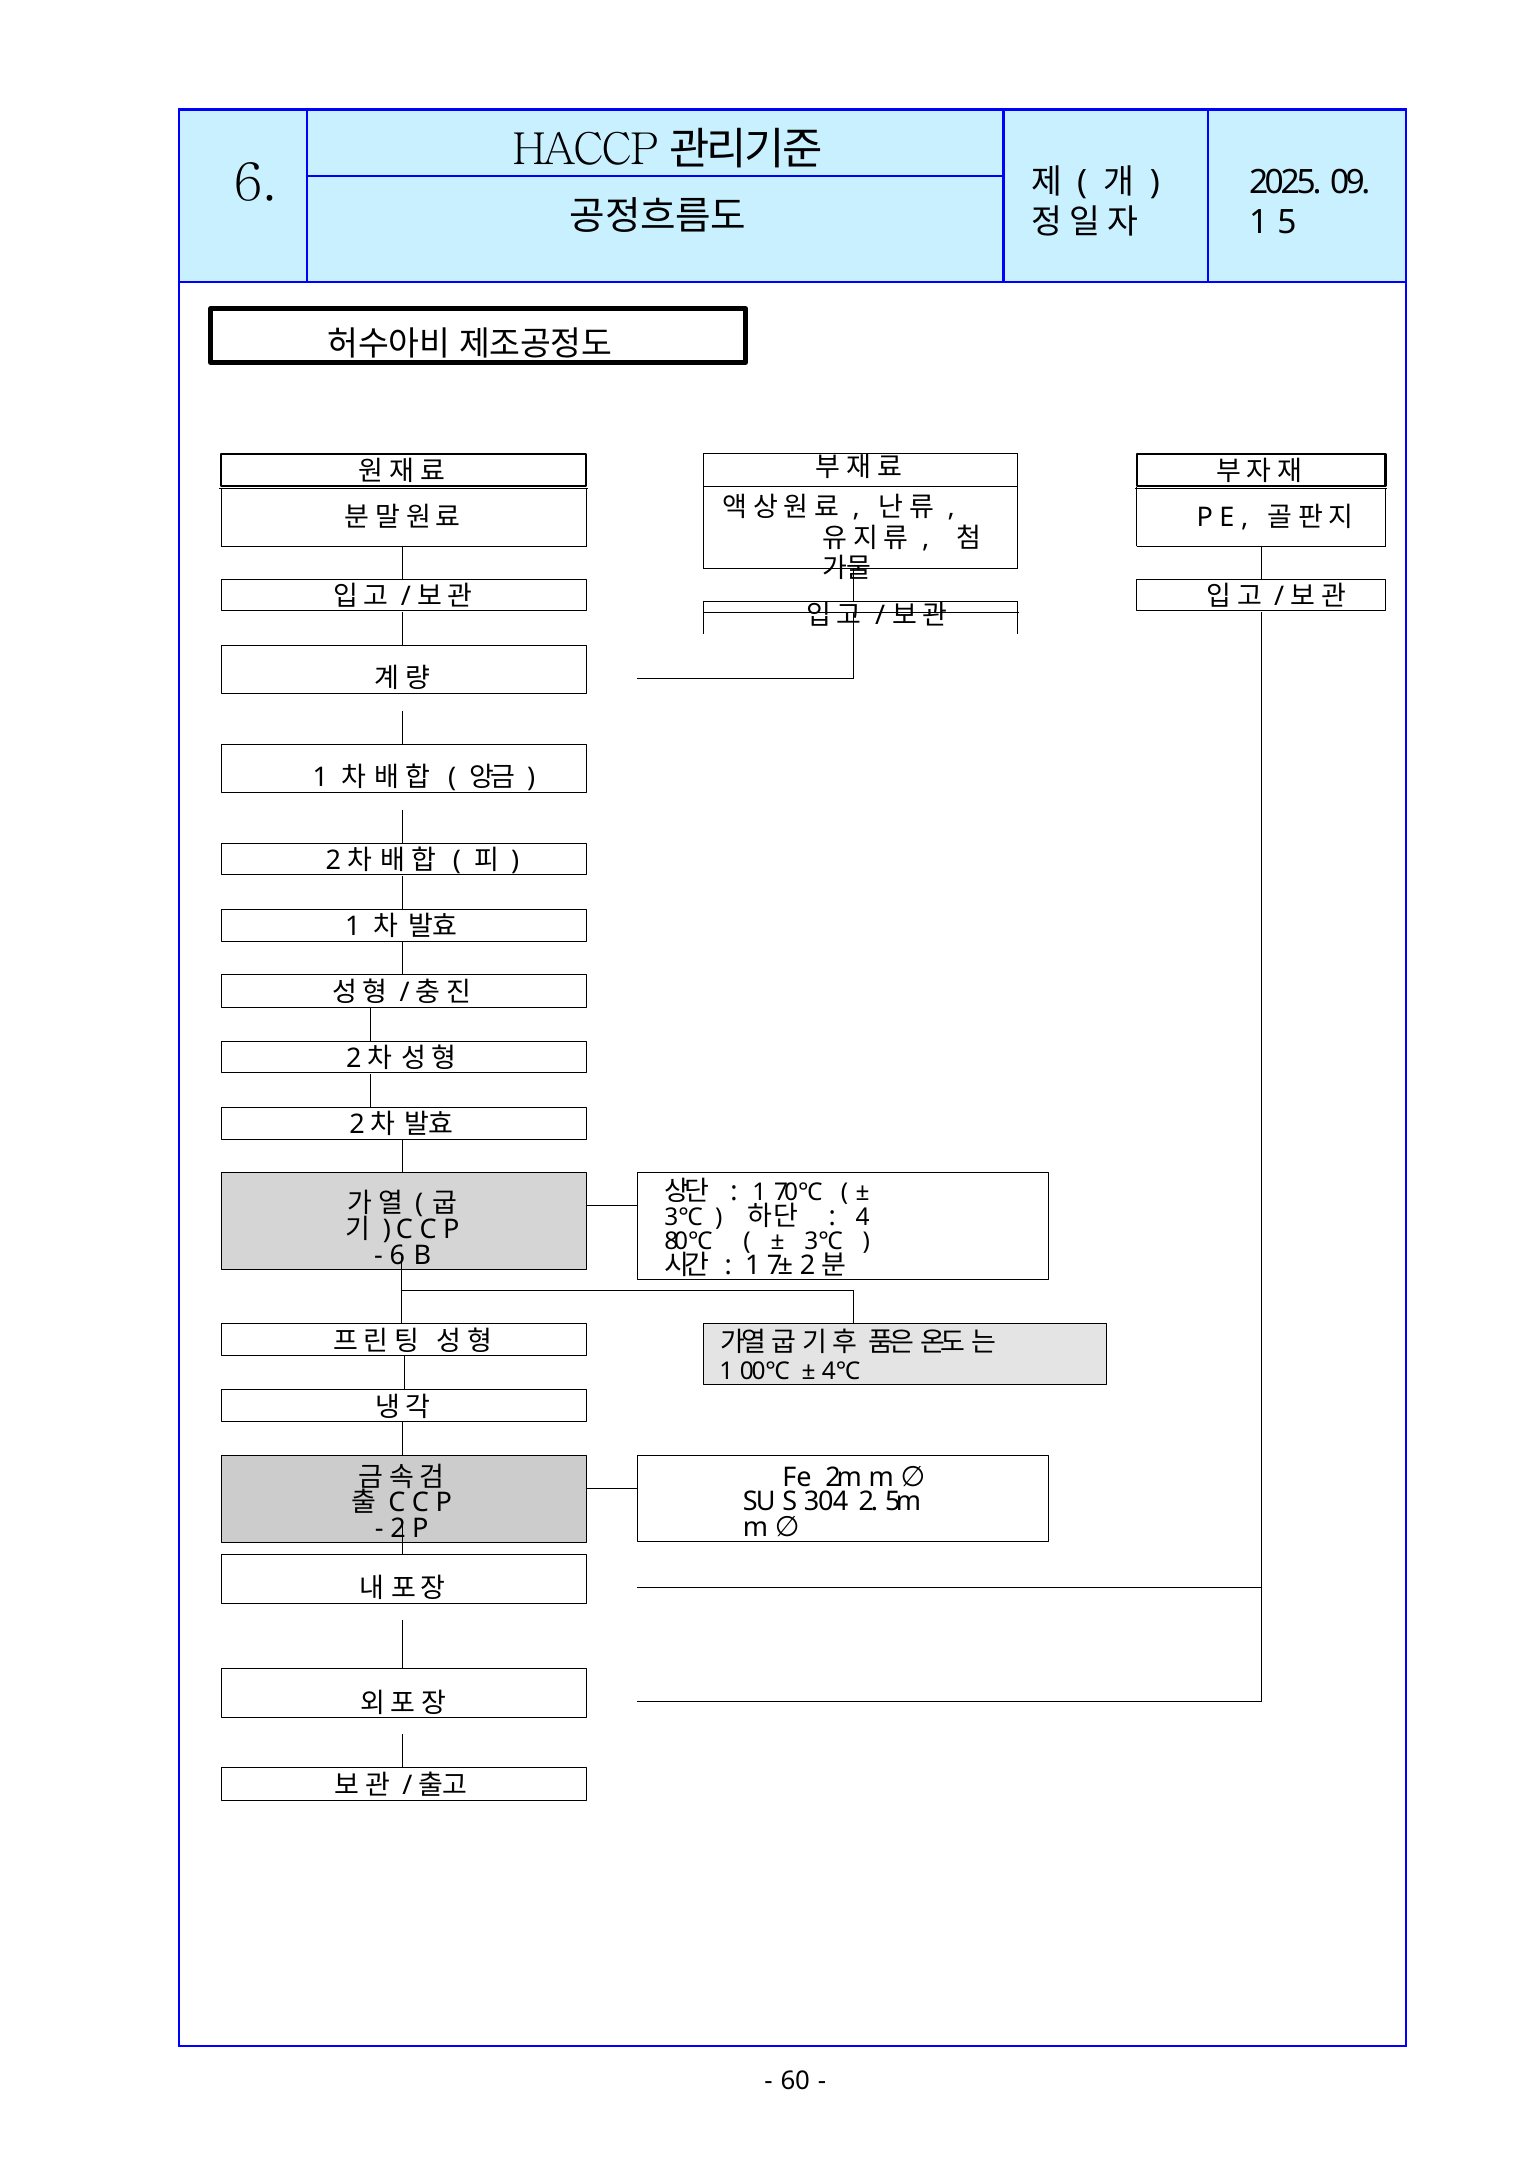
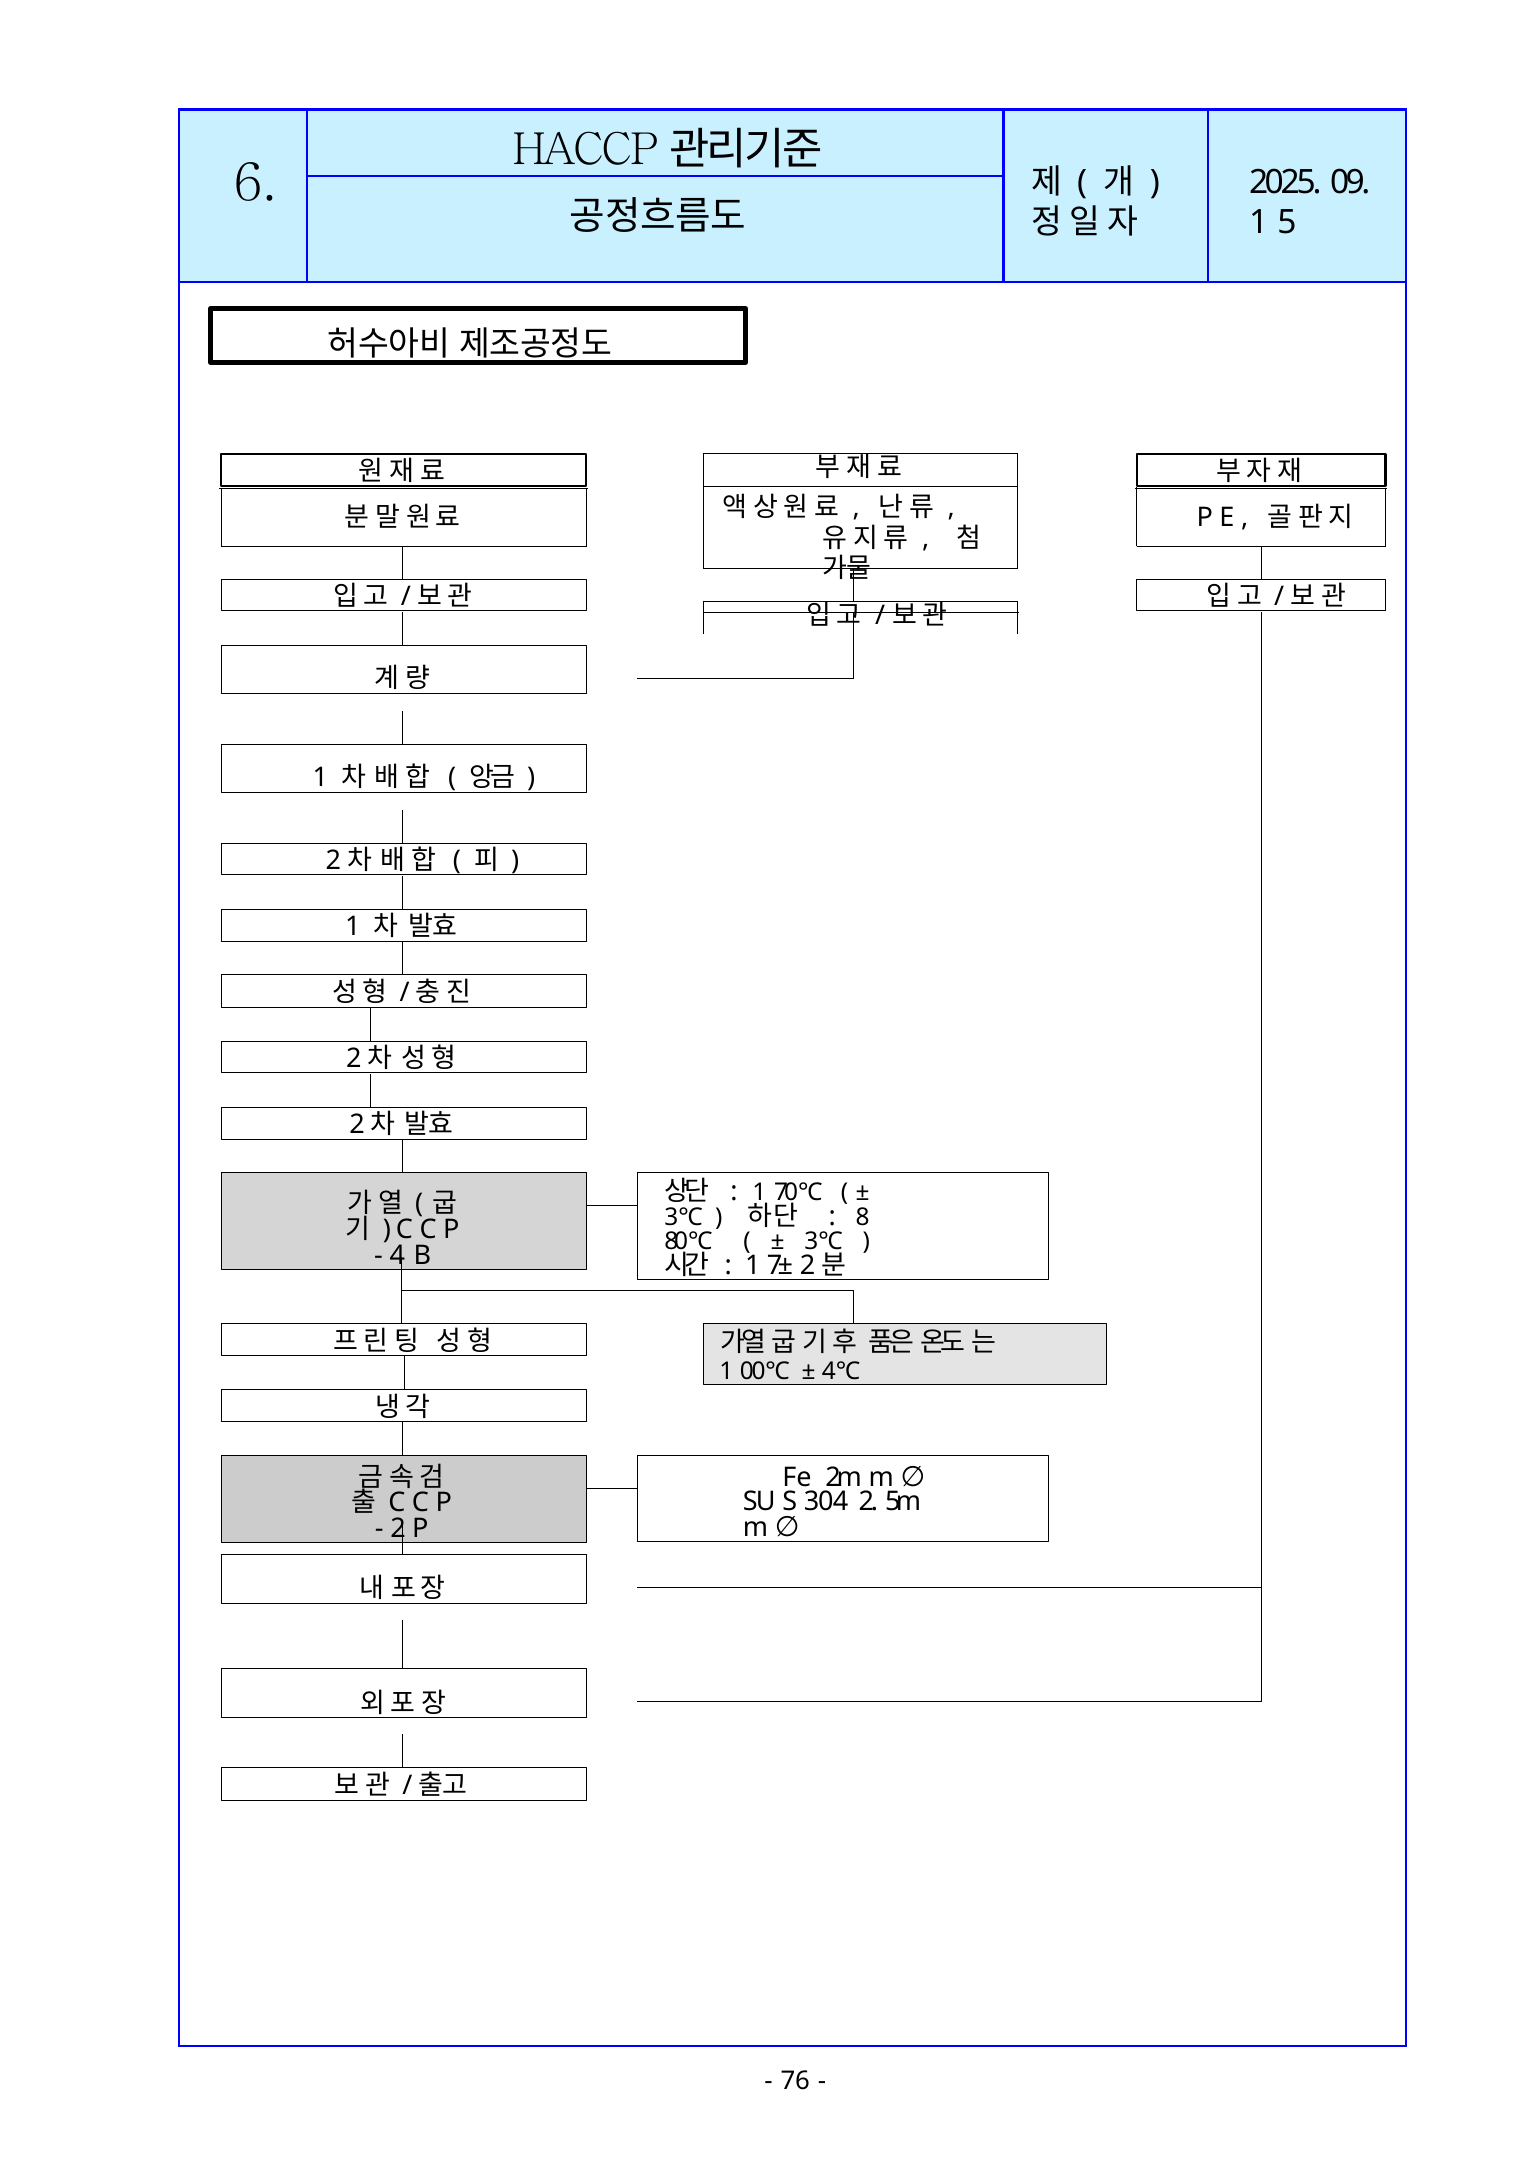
4: 4 -> 8
6 at (397, 1256): 6 -> 4
60: 60 -> 76
